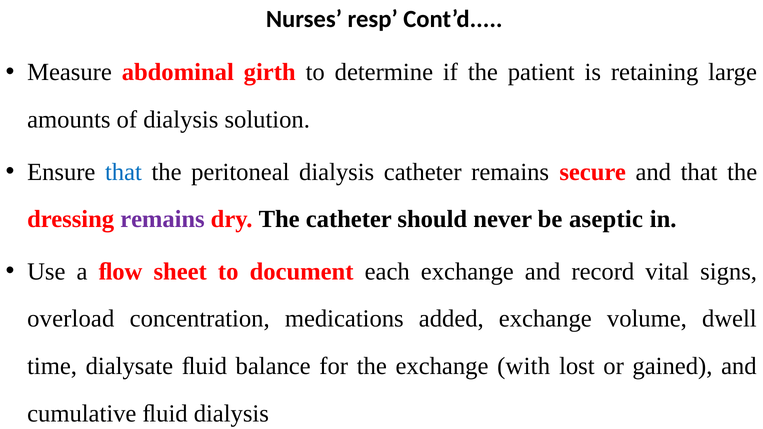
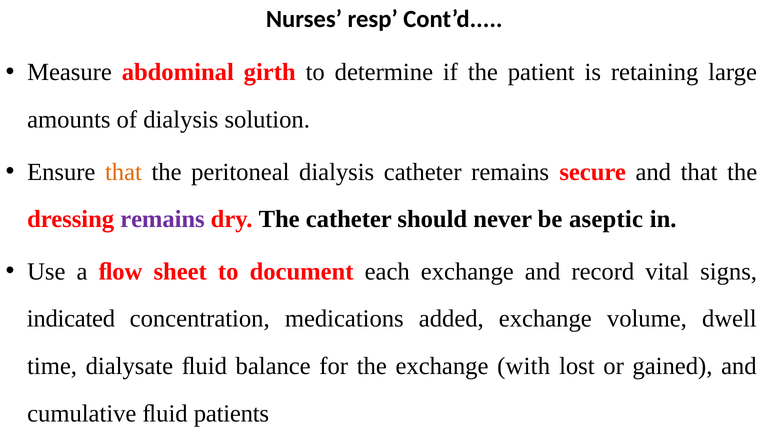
that at (123, 172) colour: blue -> orange
overload: overload -> indicated
ﬂuid dialysis: dialysis -> patients
